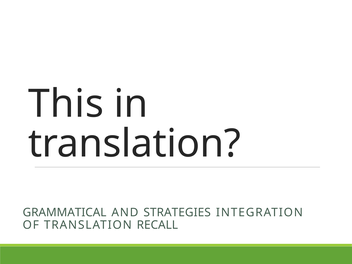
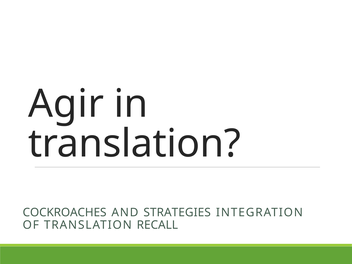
This: This -> Agir
GRAMMATICAL: GRAMMATICAL -> COCKROACHES
